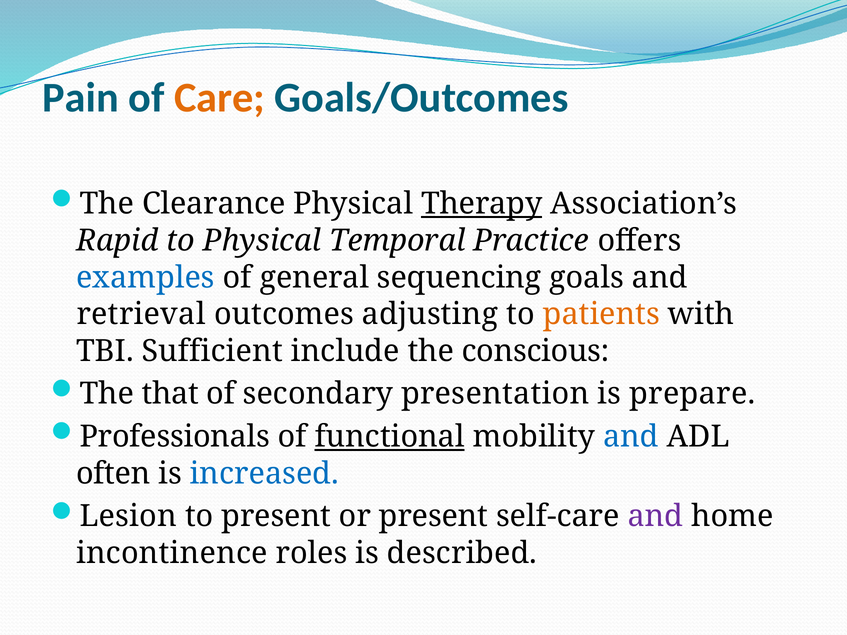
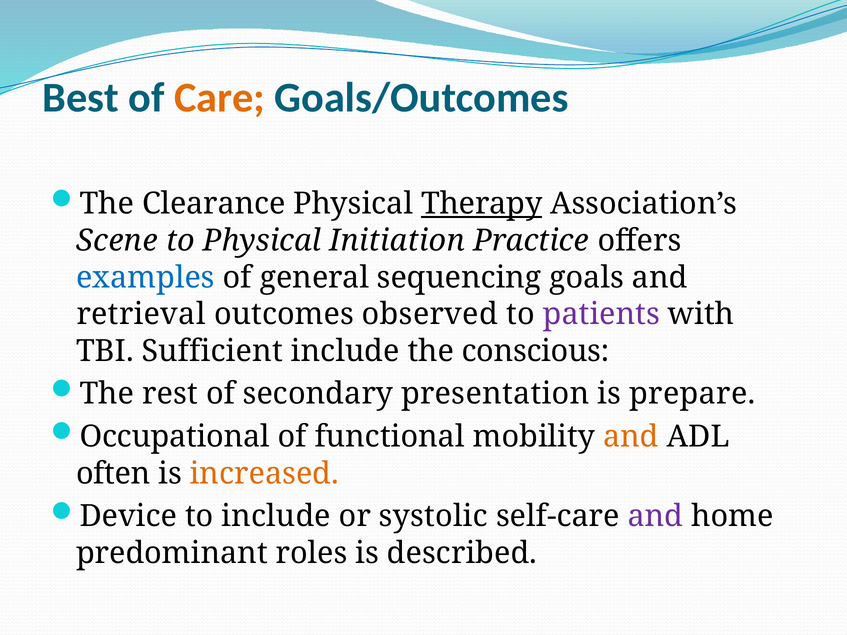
Pain: Pain -> Best
Rapid: Rapid -> Scene
Temporal: Temporal -> Initiation
adjusting: adjusting -> observed
patients colour: orange -> purple
that: that -> rest
Professionals: Professionals -> Occupational
functional underline: present -> none
and at (631, 437) colour: blue -> orange
increased colour: blue -> orange
Lesion: Lesion -> Device
to present: present -> include
or present: present -> systolic
incontinence: incontinence -> predominant
